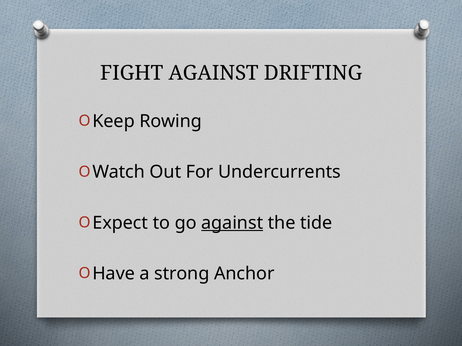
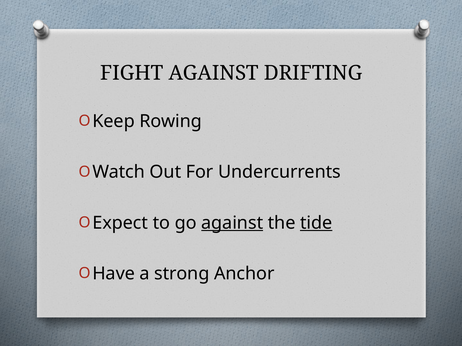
tide underline: none -> present
